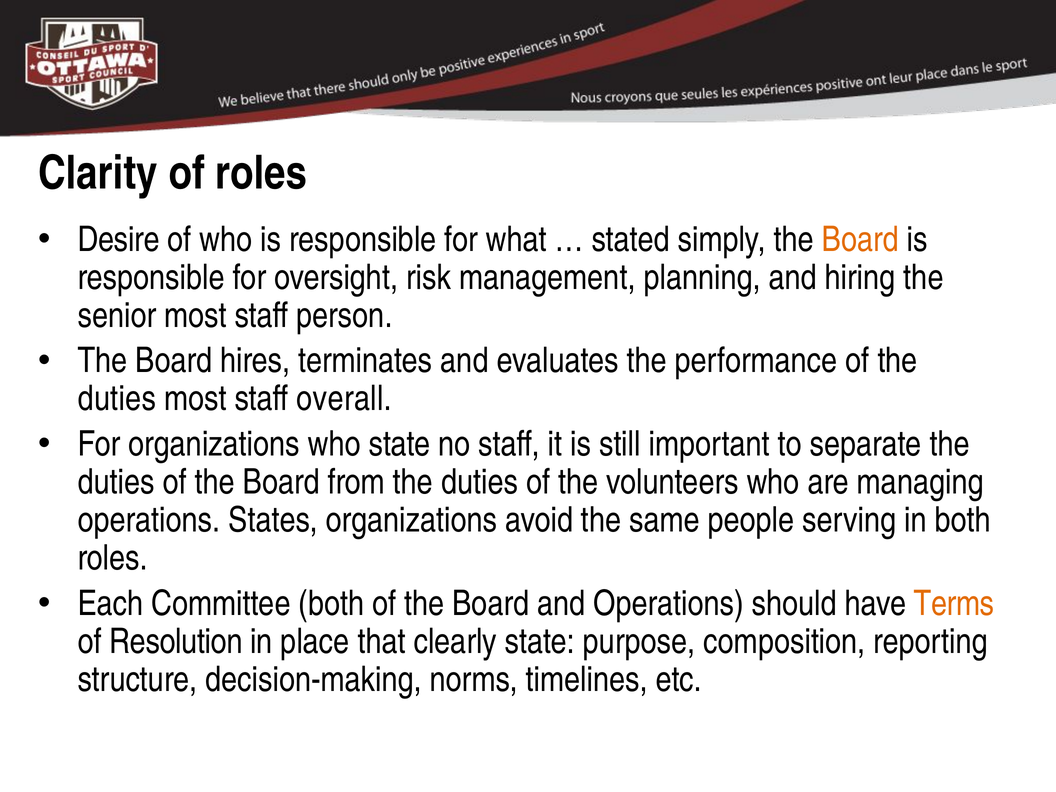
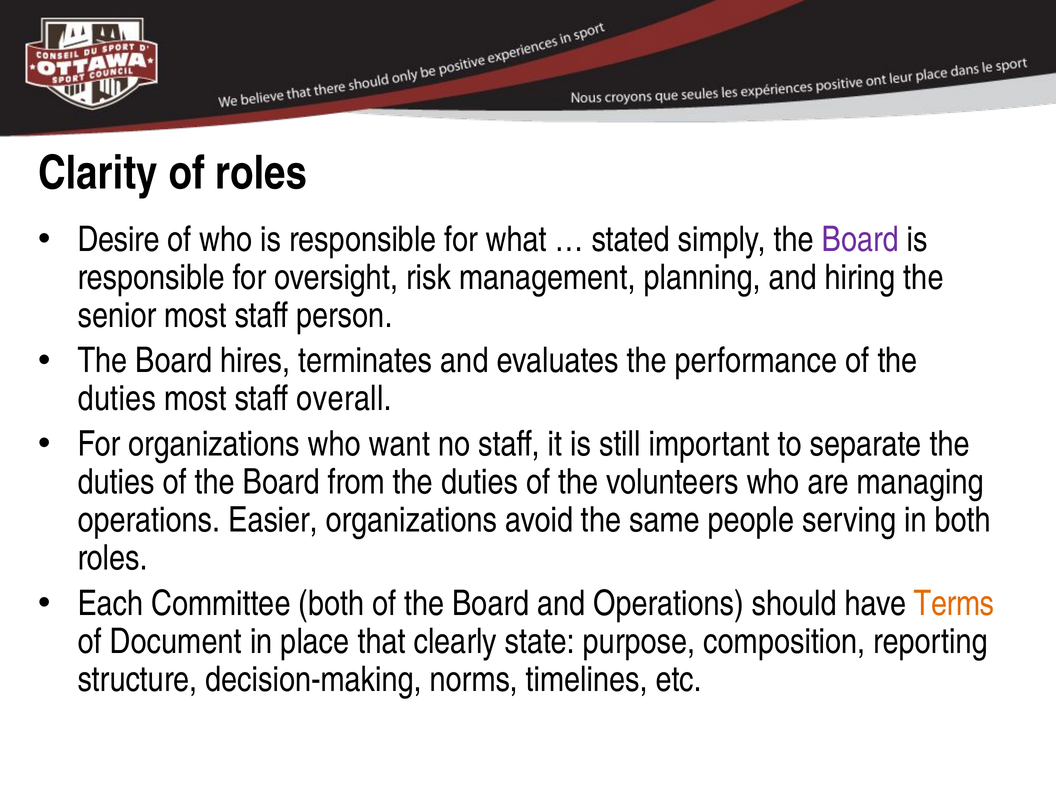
Board at (860, 239) colour: orange -> purple
who state: state -> want
States: States -> Easier
Resolution: Resolution -> Document
